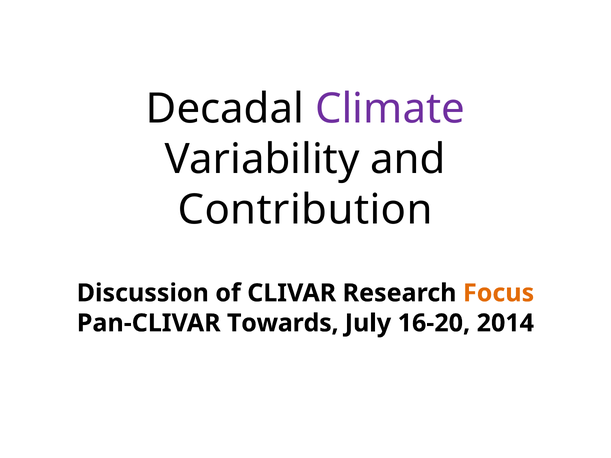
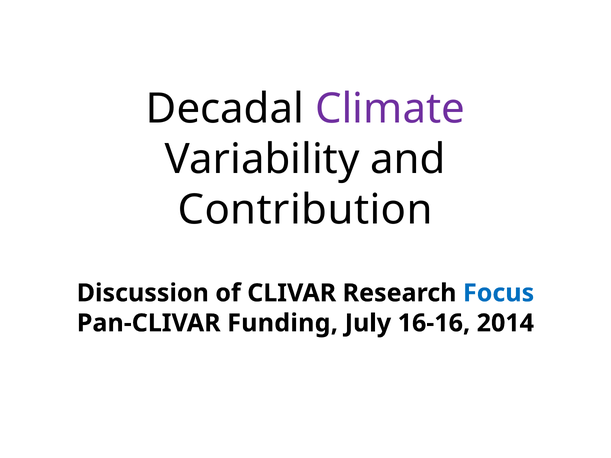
Focus colour: orange -> blue
Towards: Towards -> Funding
16-20: 16-20 -> 16-16
